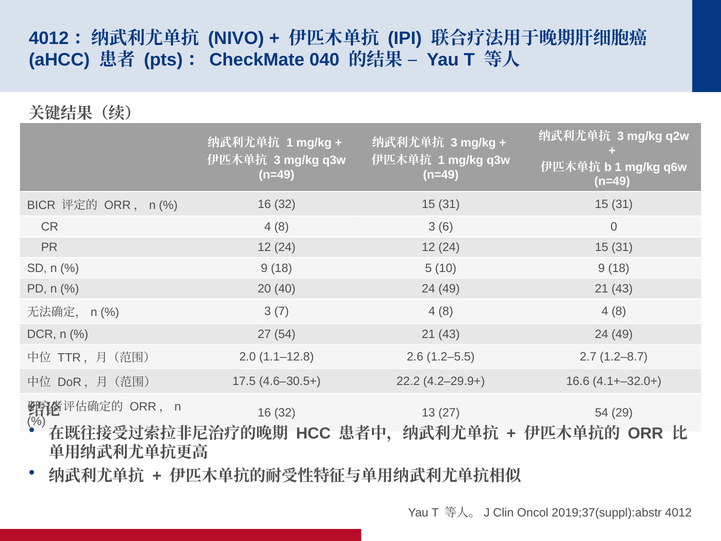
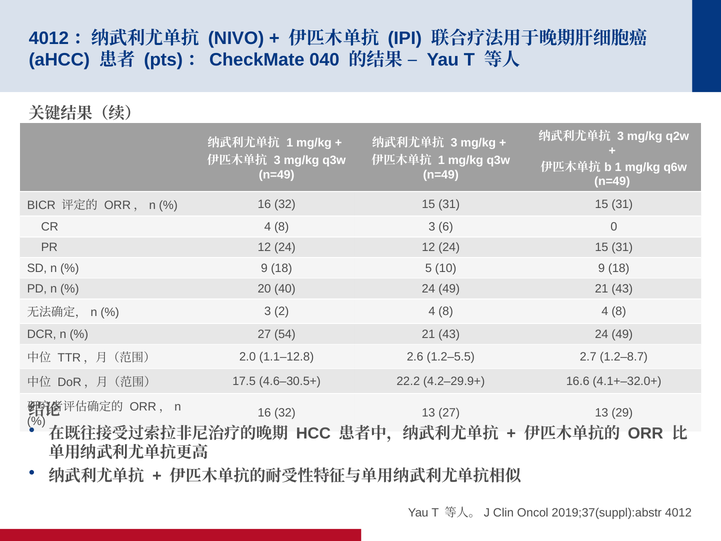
7: 7 -> 2
13 27 54: 54 -> 13
